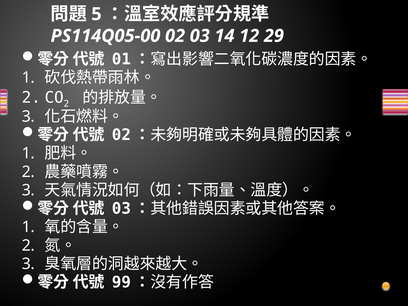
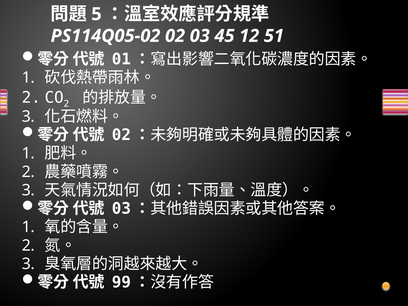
PS114Q05-00: PS114Q05-00 -> PS114Q05-02
14: 14 -> 45
29: 29 -> 51
